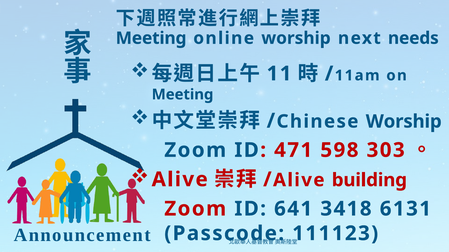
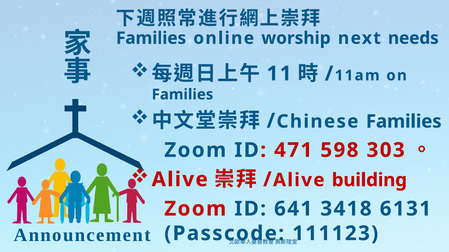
Meeting at (151, 38): Meeting -> Families
Meeting at (183, 95): Meeting -> Families
Worship at (404, 122): Worship -> Families
